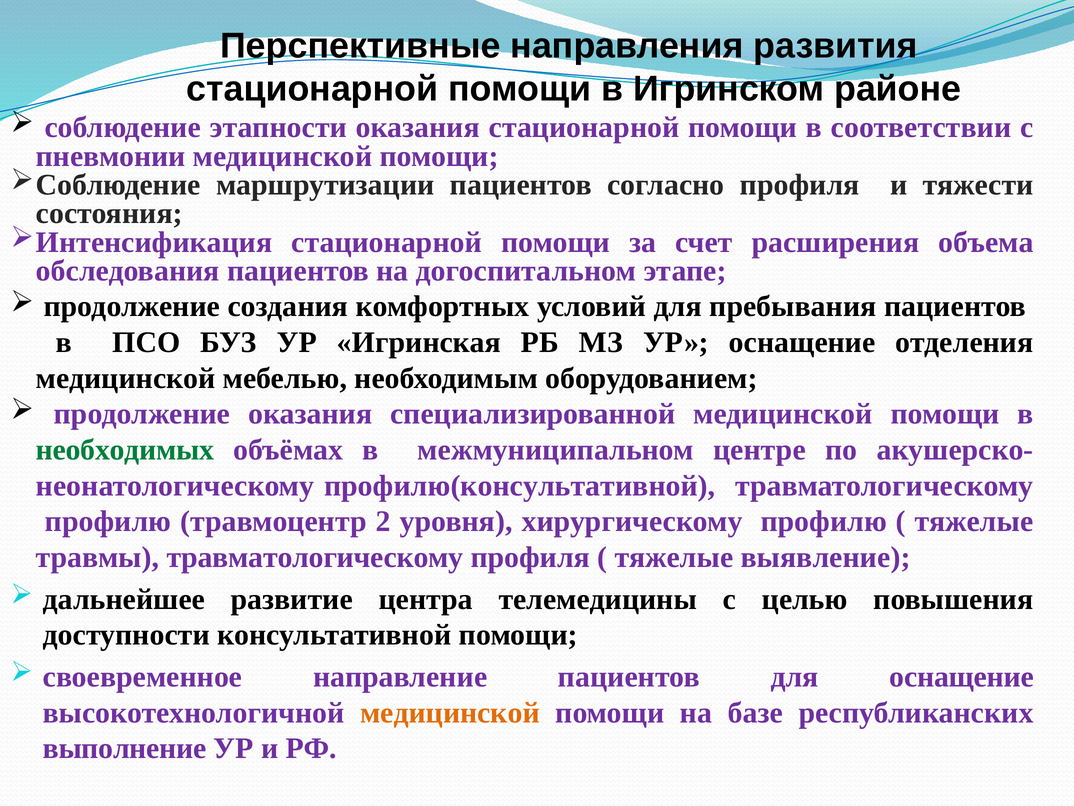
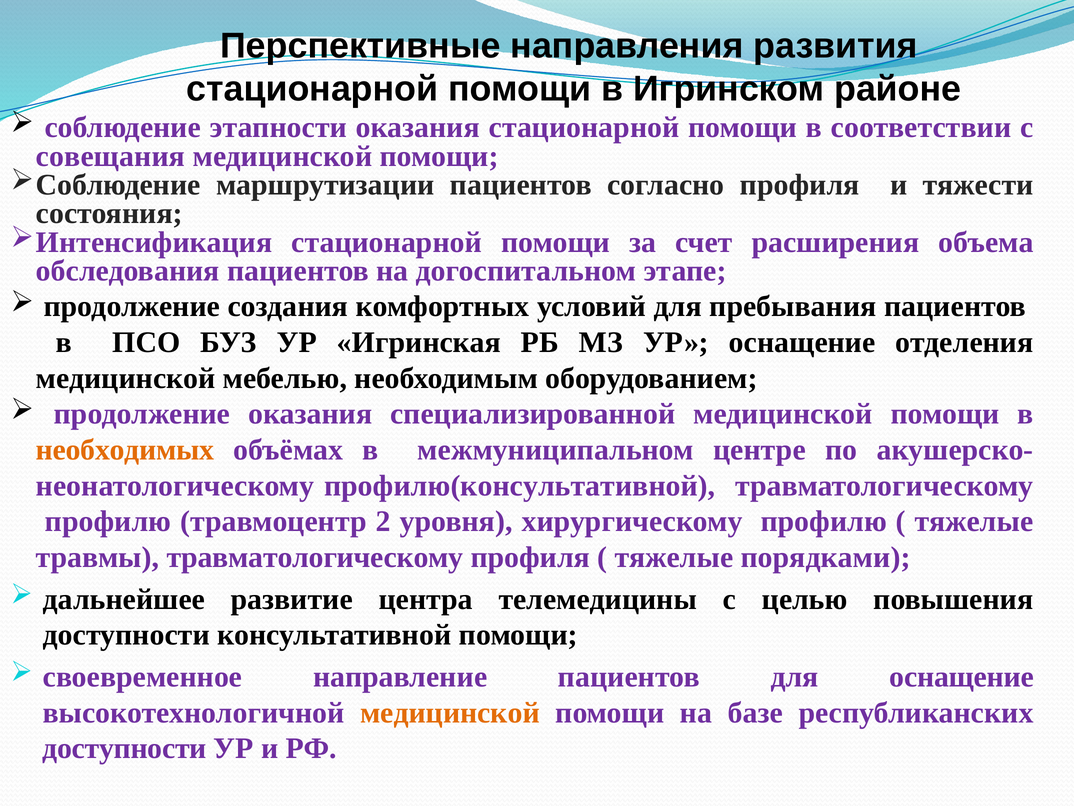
пневмонии: пневмонии -> совещания
необходимых colour: green -> orange
выявление: выявление -> порядками
выполнение at (124, 748): выполнение -> доступности
